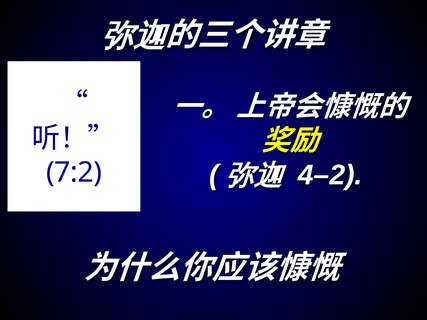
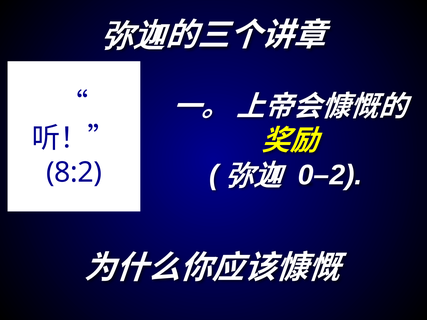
4–2: 4–2 -> 0–2
7:2: 7:2 -> 8:2
